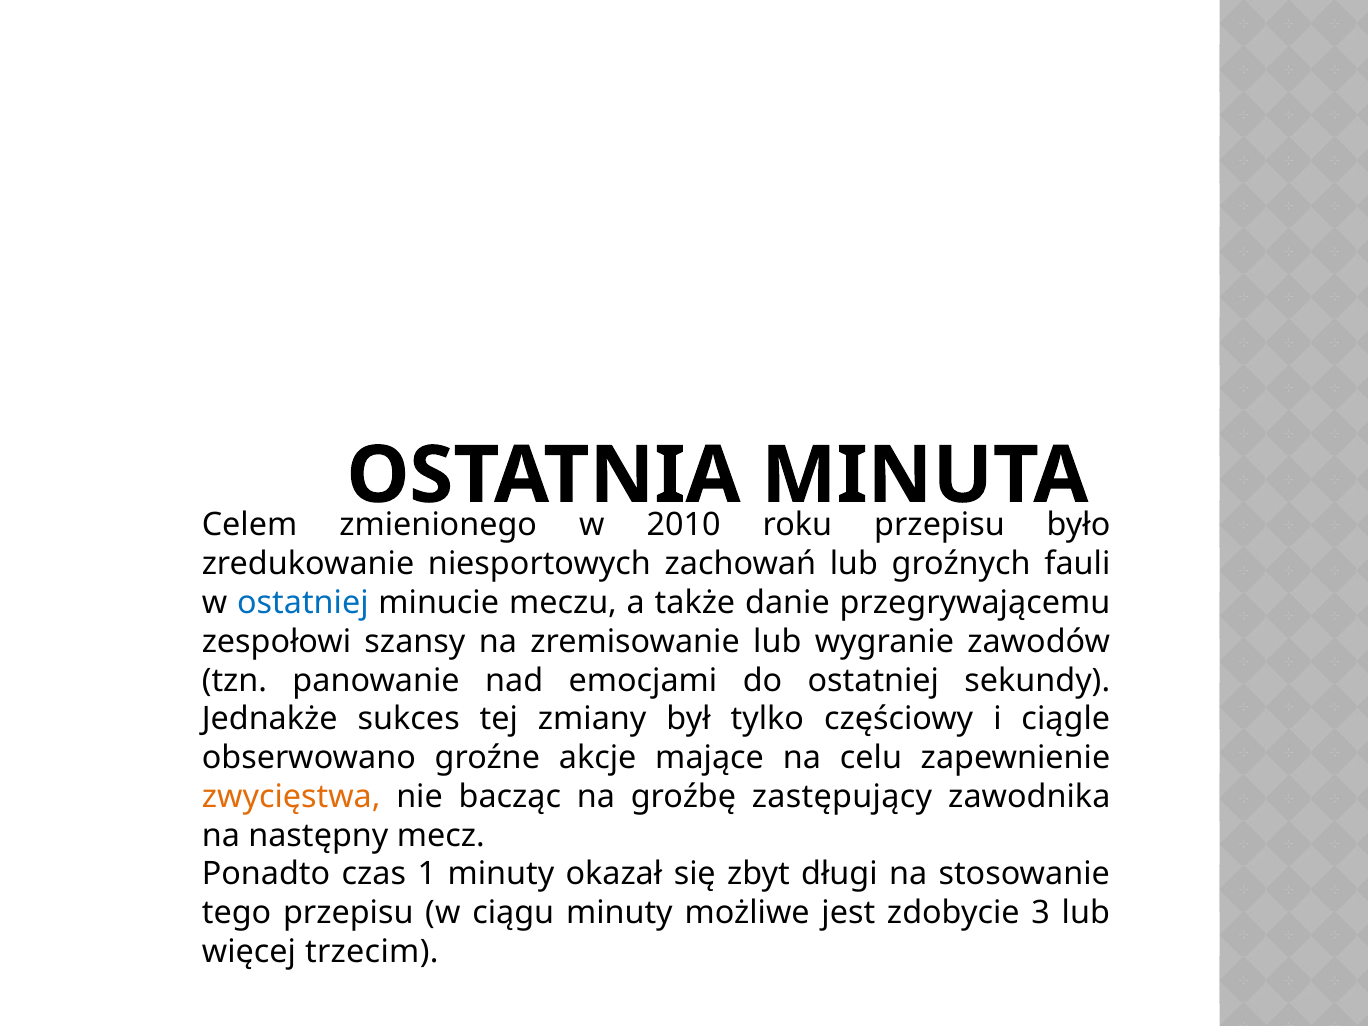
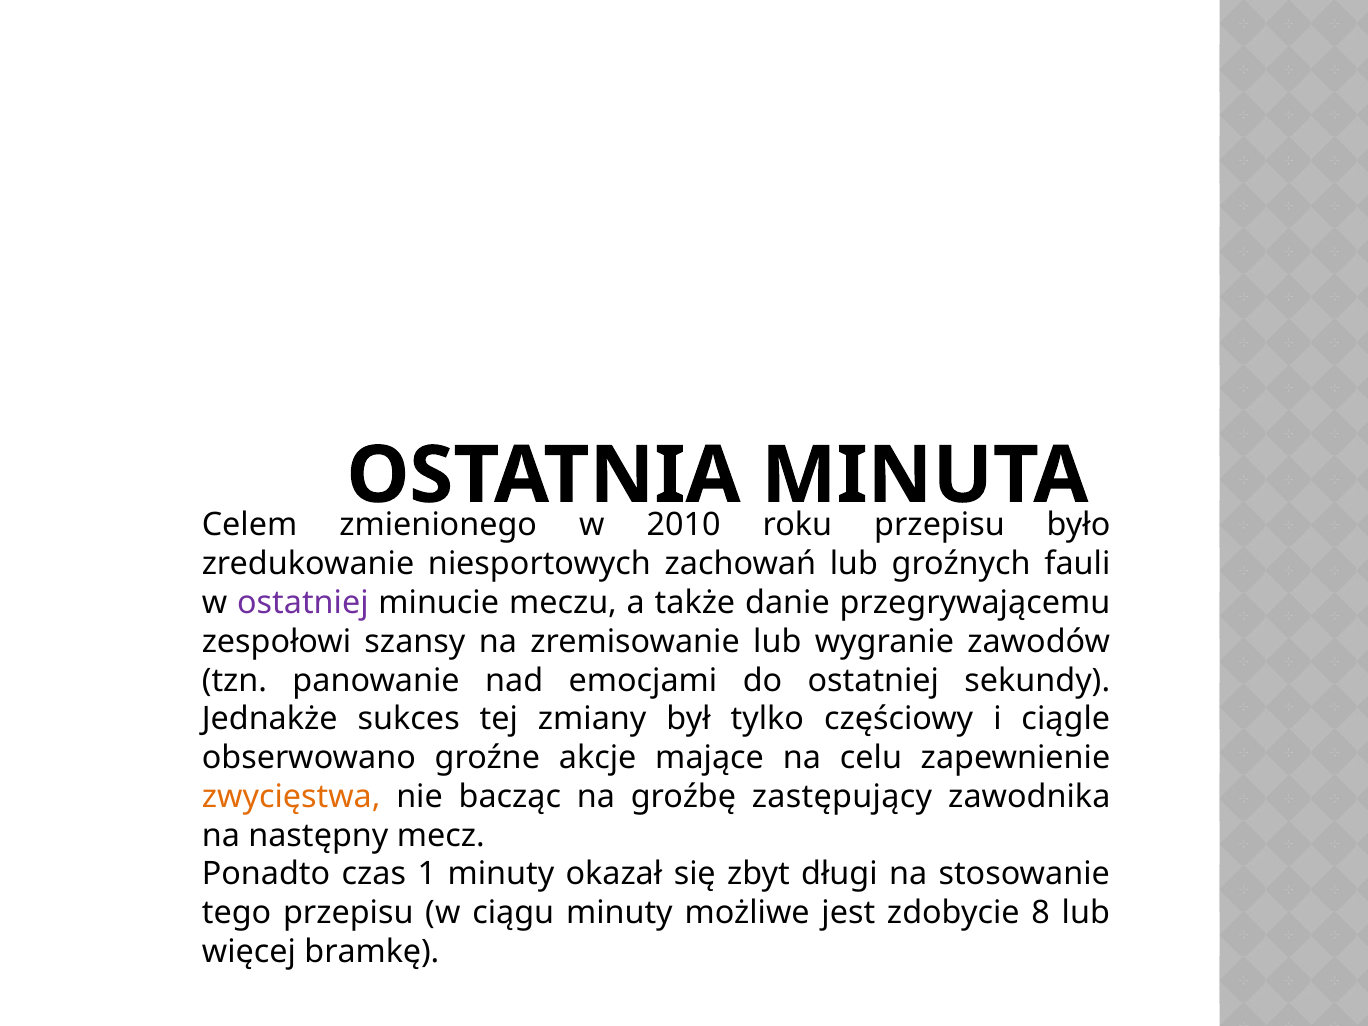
ostatniej at (303, 603) colour: blue -> purple
3: 3 -> 8
trzecim: trzecim -> bramkę
